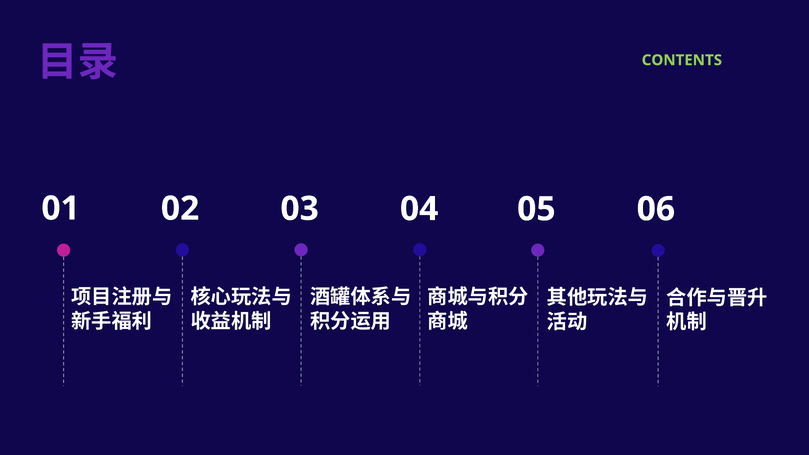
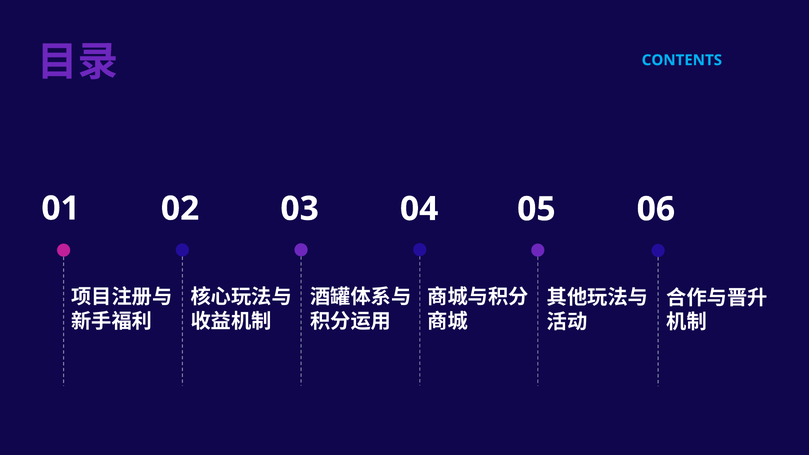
CONTENTS colour: light green -> light blue
